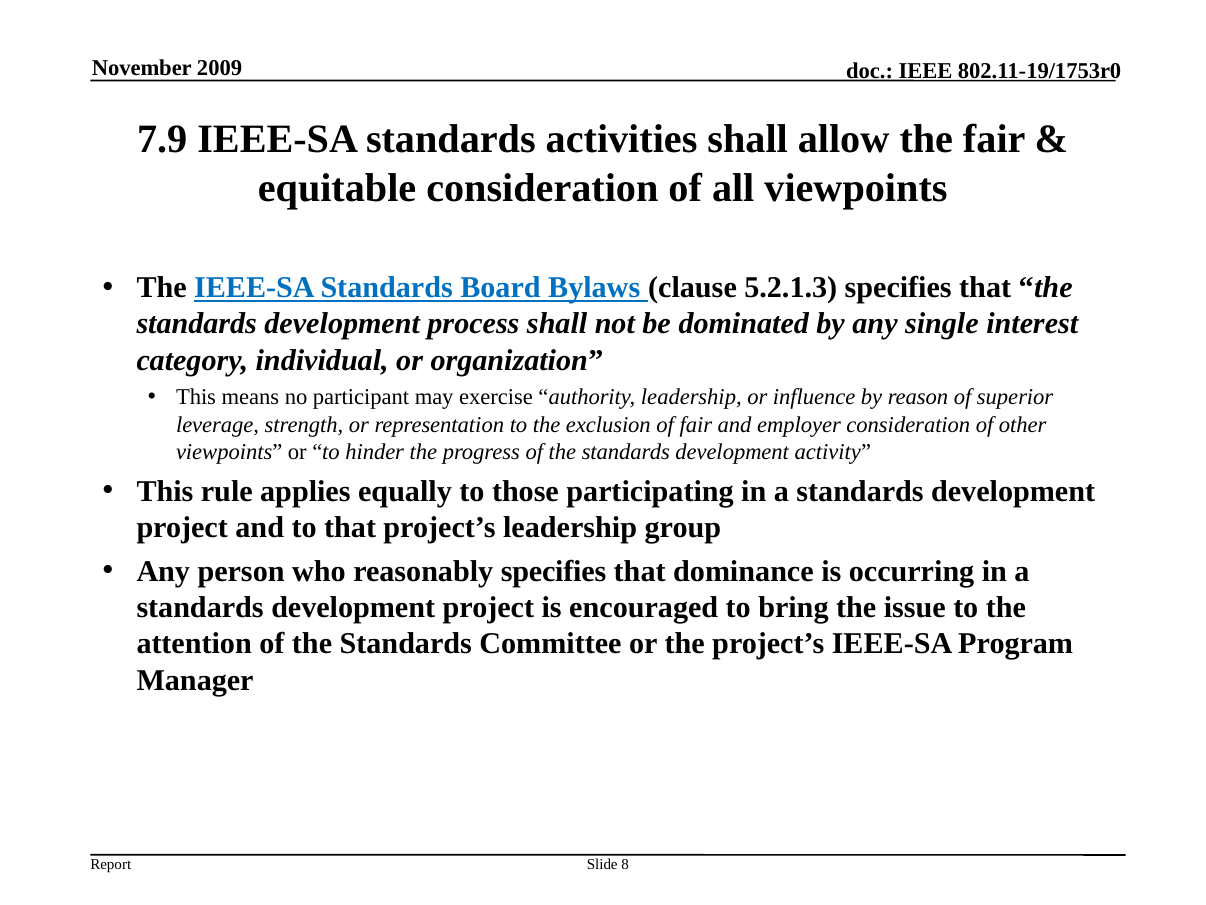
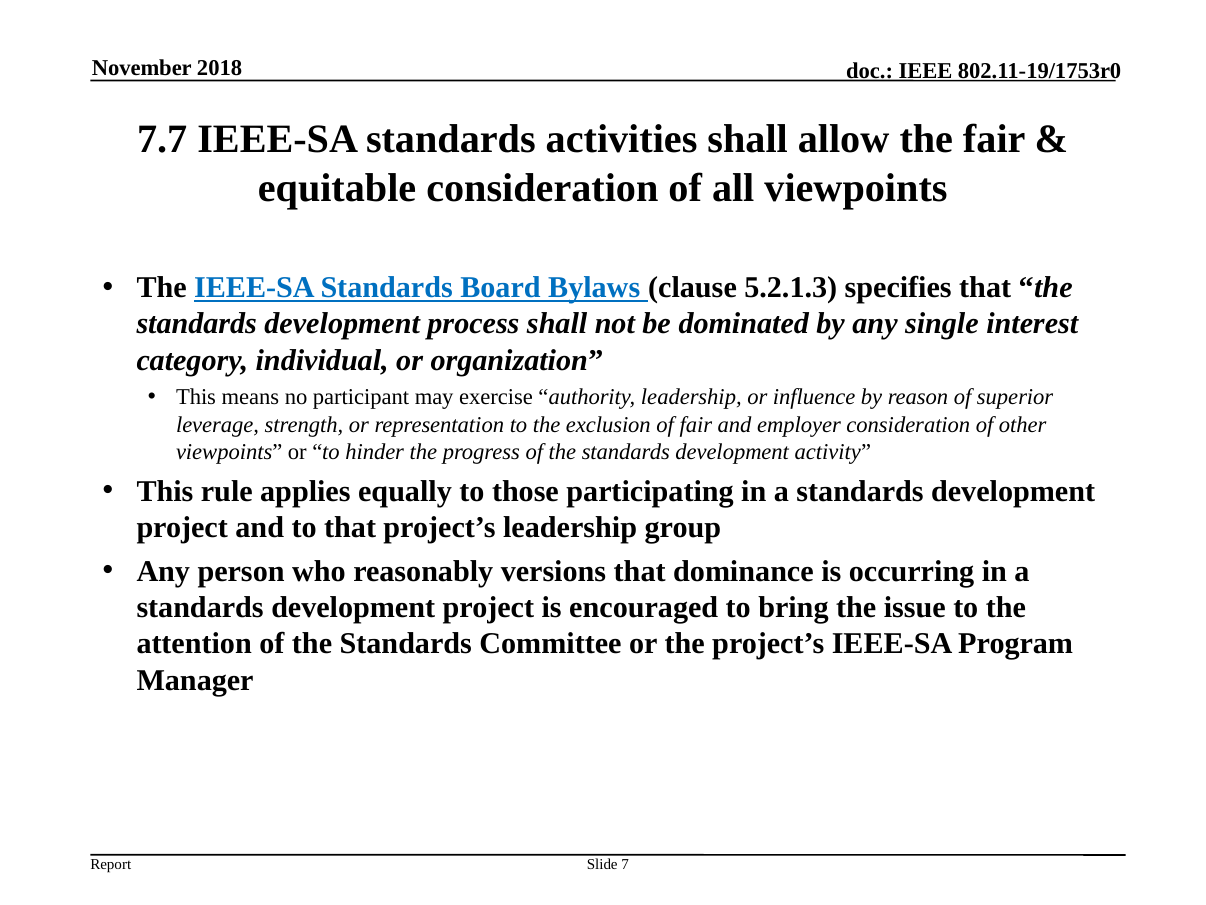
2009: 2009 -> 2018
7.9: 7.9 -> 7.7
reasonably specifies: specifies -> versions
8: 8 -> 7
